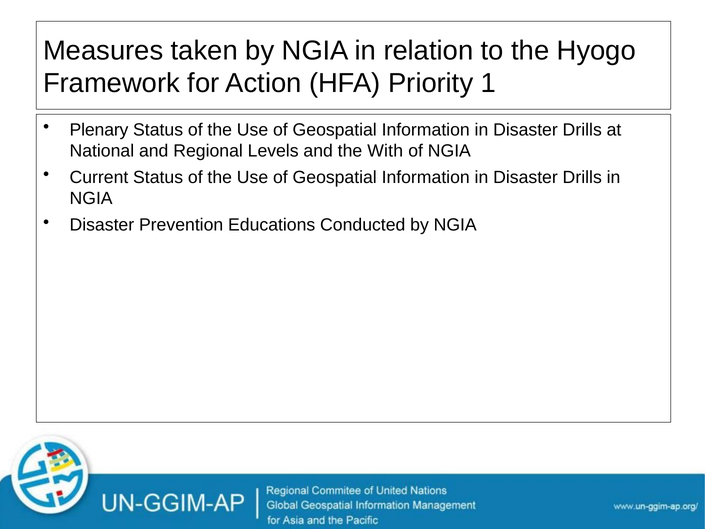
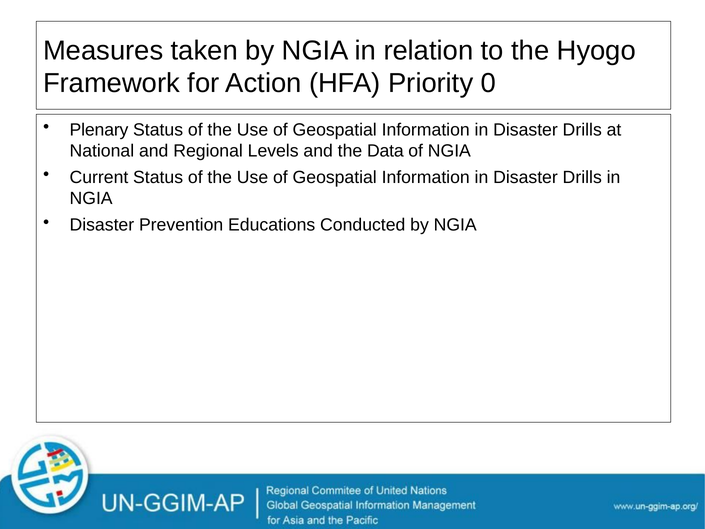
1: 1 -> 0
With: With -> Data
